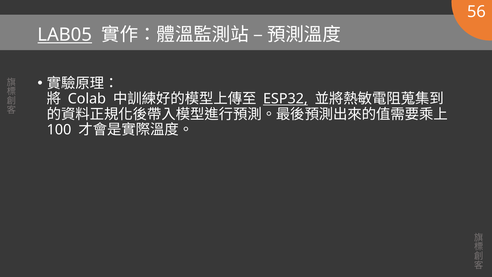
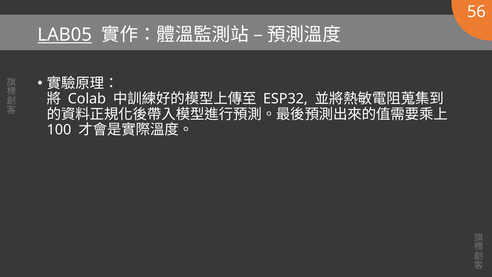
ESP32 underline: present -> none
